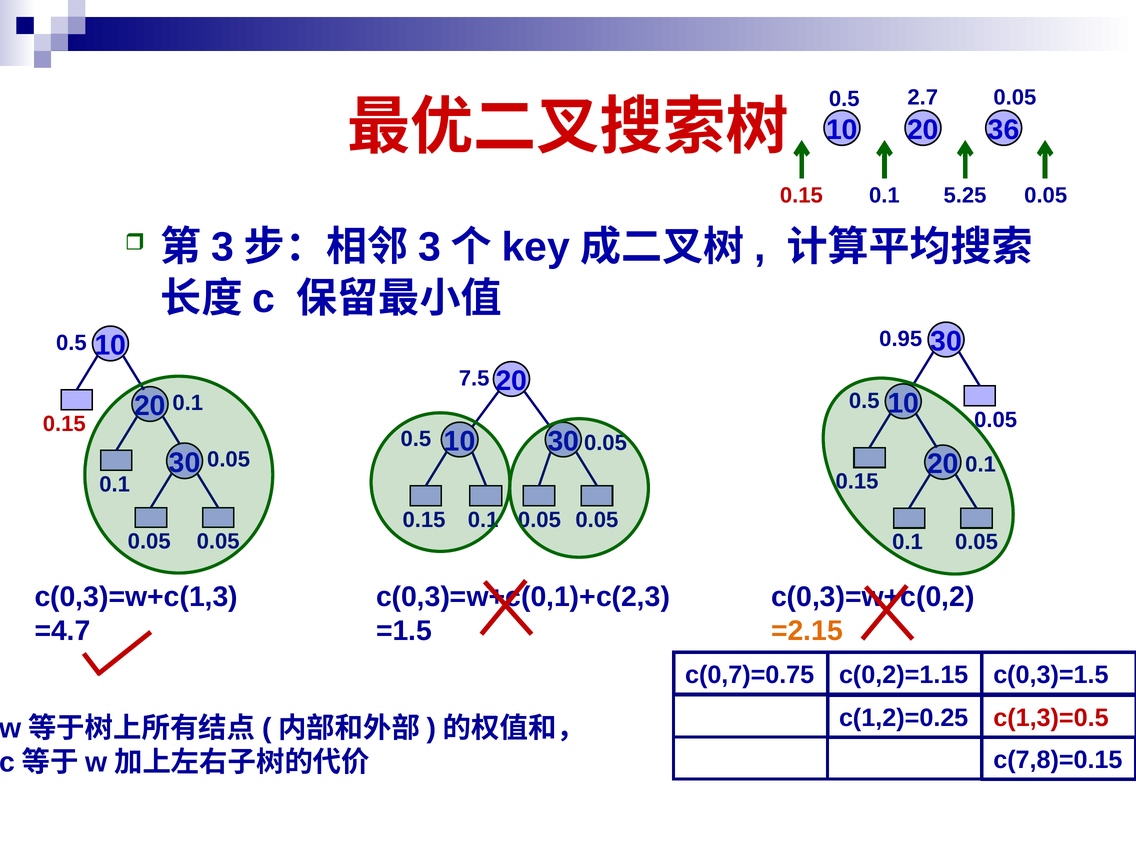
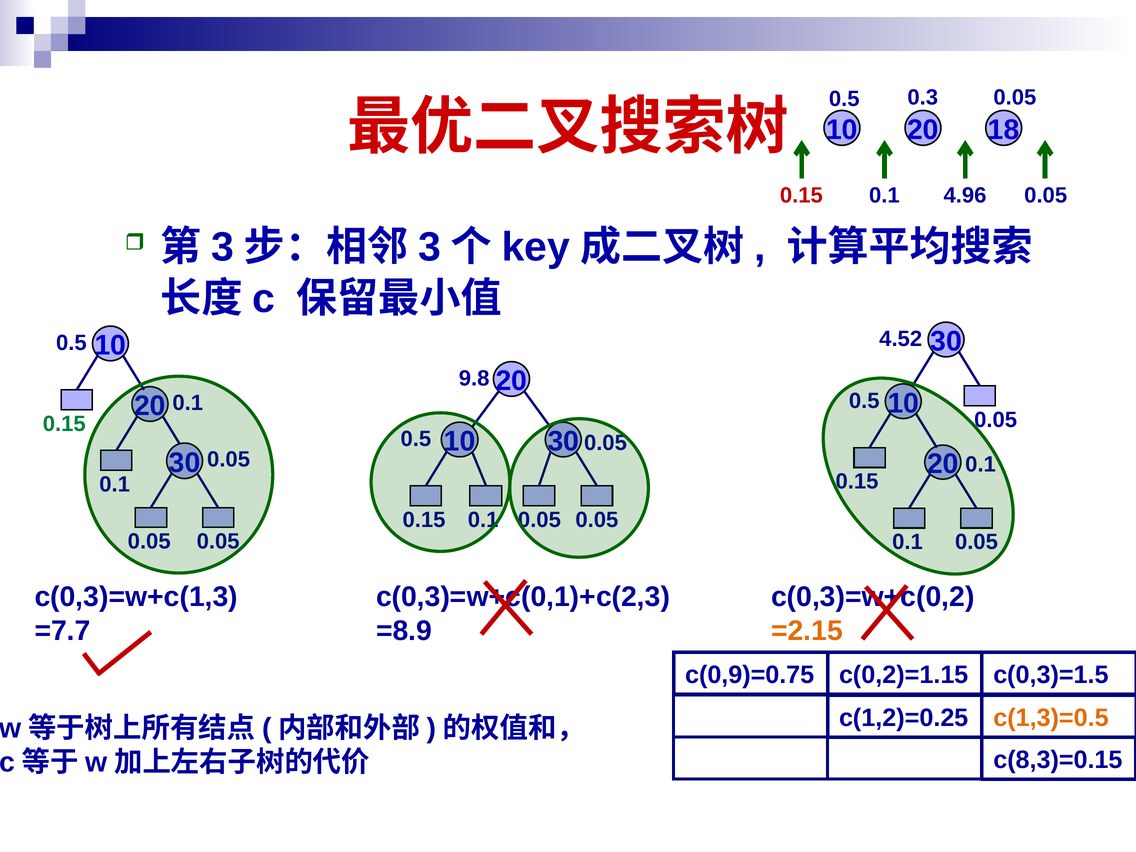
2.7: 2.7 -> 0.3
36: 36 -> 18
5.25: 5.25 -> 4.96
0.95: 0.95 -> 4.52
7.5: 7.5 -> 9.8
0.15 at (64, 424) colour: red -> green
=1.5: =1.5 -> =8.9
=4.7: =4.7 -> =7.7
c(0,7)=0.75: c(0,7)=0.75 -> c(0,9)=0.75
c(1,3)=0.5 colour: red -> orange
c(7,8)=0.15: c(7,8)=0.15 -> c(8,3)=0.15
